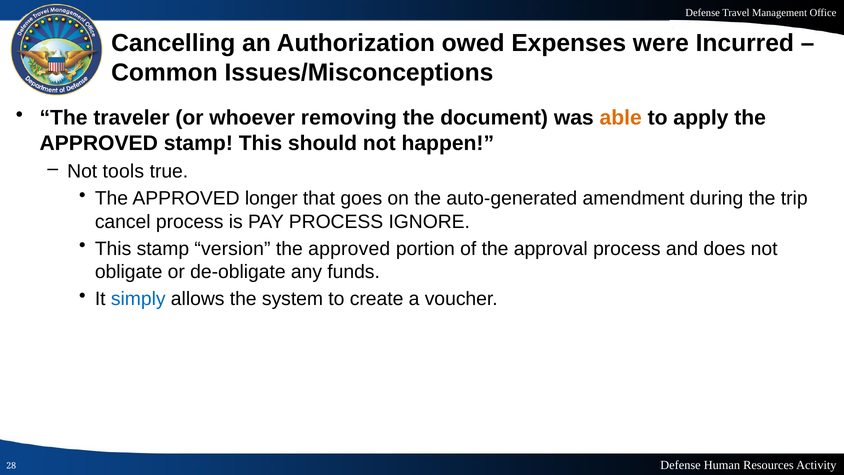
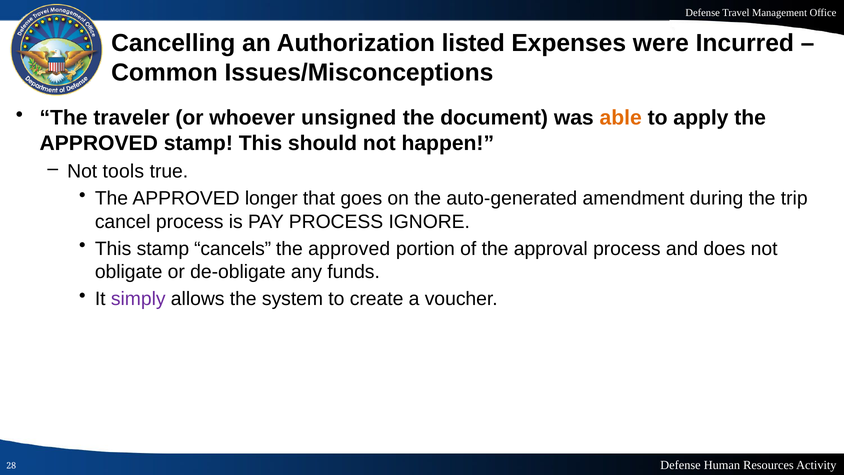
owed: owed -> listed
removing: removing -> unsigned
version: version -> cancels
simply colour: blue -> purple
